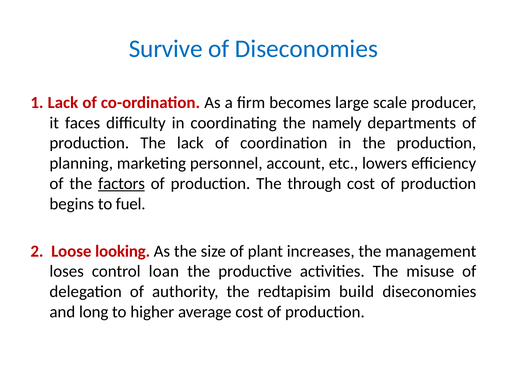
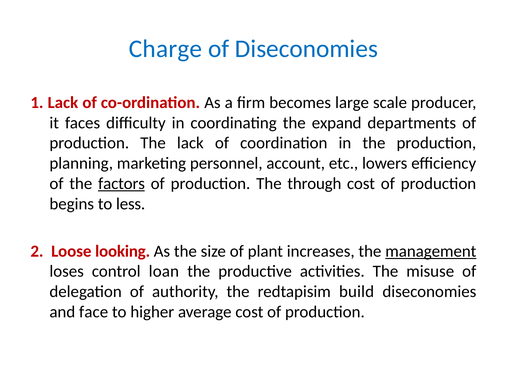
Survive: Survive -> Charge
namely: namely -> expand
fuel: fuel -> less
management underline: none -> present
long: long -> face
